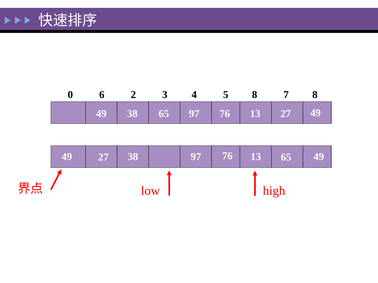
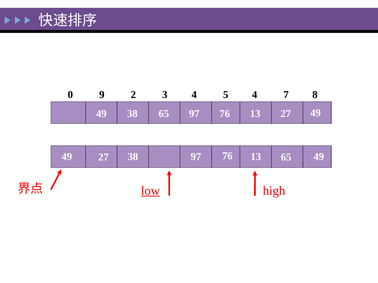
6: 6 -> 9
5 8: 8 -> 4
low underline: none -> present
